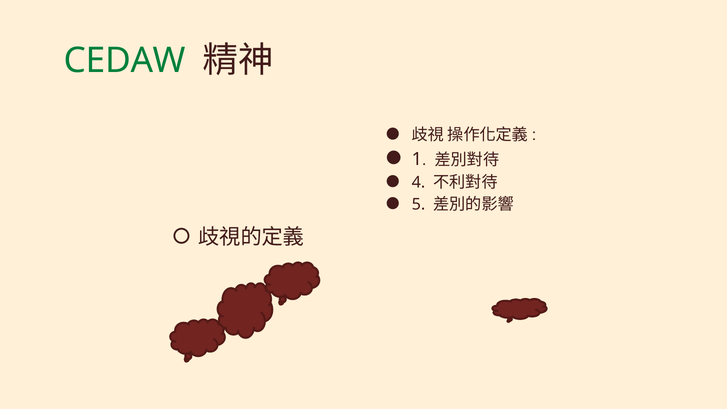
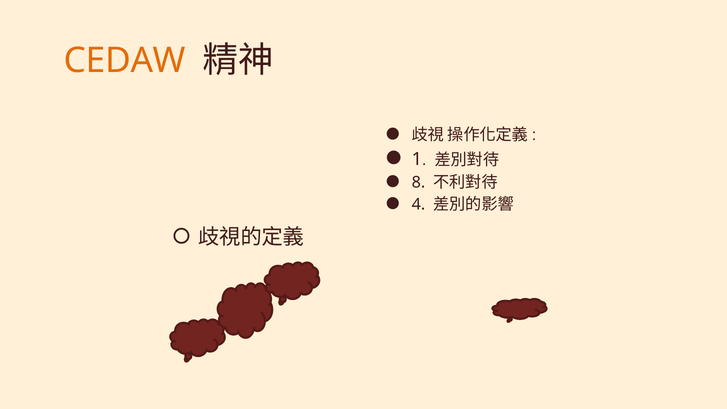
CEDAW colour: green -> orange
4: 4 -> 8
5: 5 -> 4
